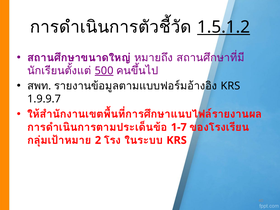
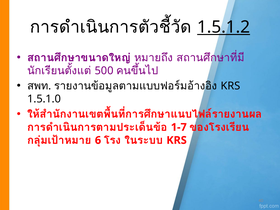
500 underline: present -> none
1.9.9.7: 1.9.9.7 -> 1.5.1.0
2: 2 -> 6
